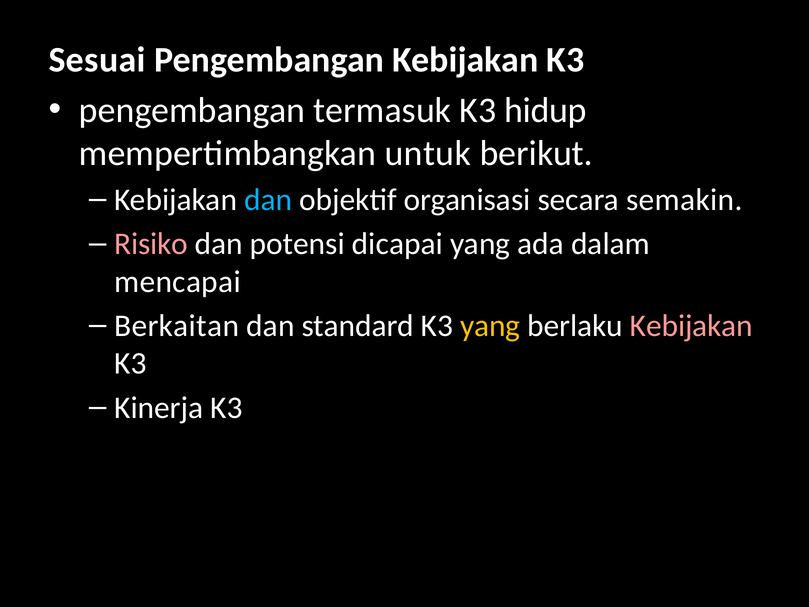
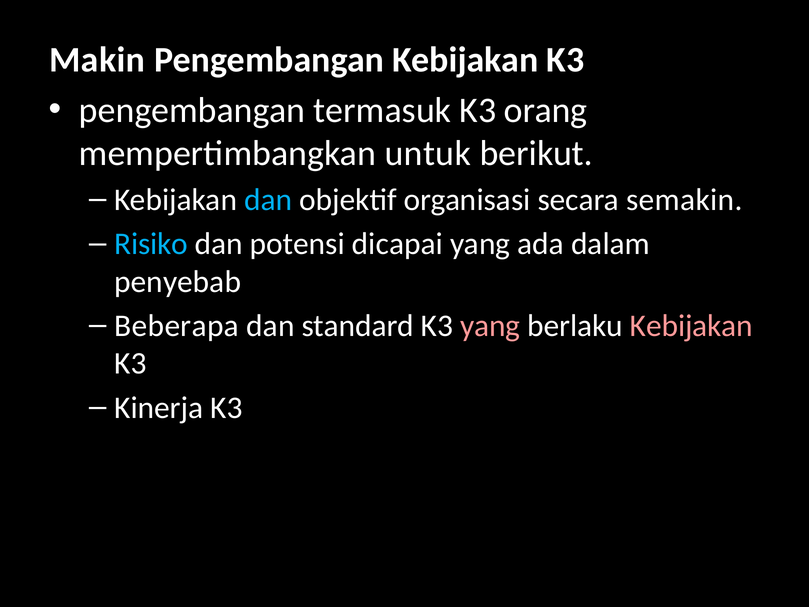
Sesuai: Sesuai -> Makin
hidup: hidup -> orang
Risiko colour: pink -> light blue
mencapai: mencapai -> penyebab
Berkaitan: Berkaitan -> Beberapa
yang at (490, 326) colour: yellow -> pink
